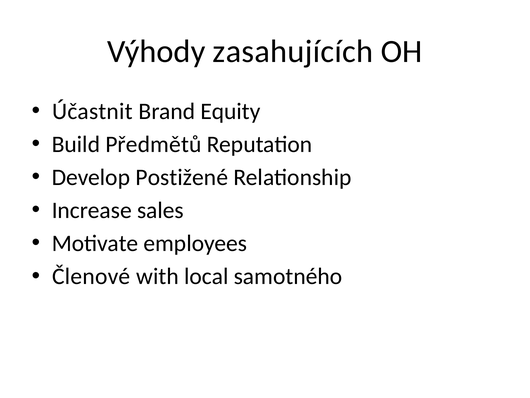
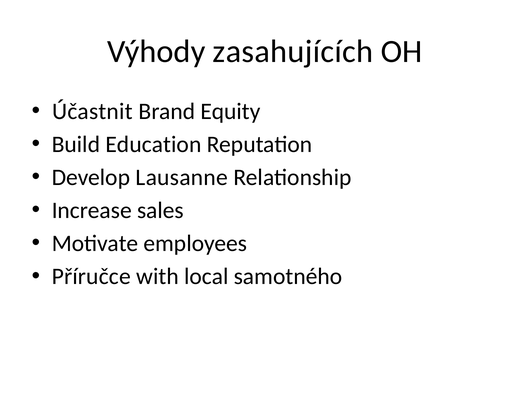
Předmětů: Předmětů -> Education
Postižené: Postižené -> Lausanne
Členové: Členové -> Příručce
